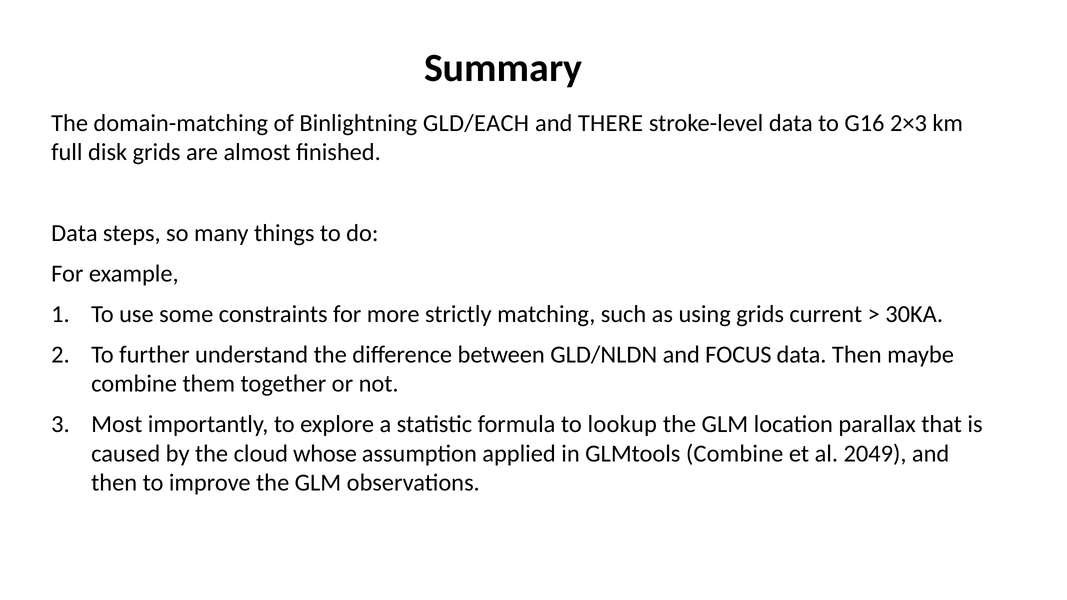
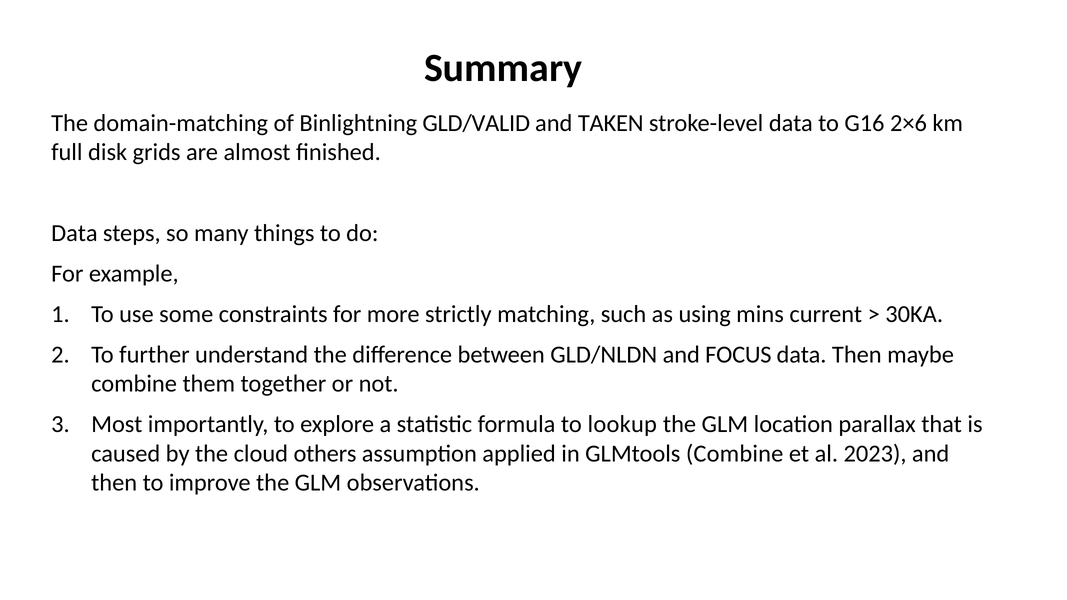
GLD/EACH: GLD/EACH -> GLD/VALID
THERE: THERE -> TAKEN
2×3: 2×3 -> 2×6
using grids: grids -> mins
whose: whose -> others
2049: 2049 -> 2023
